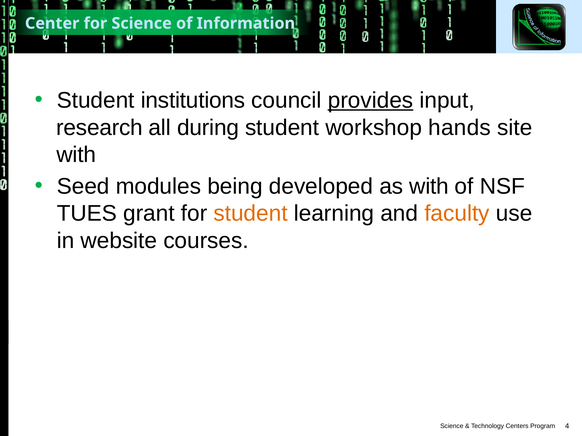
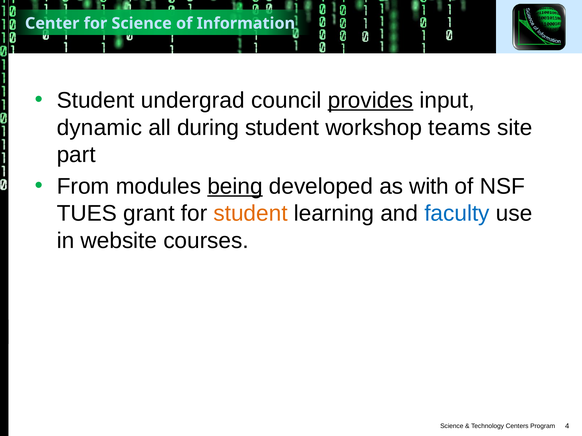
institutions: institutions -> undergrad
research: research -> dynamic
hands: hands -> teams
with at (76, 155): with -> part
Seed: Seed -> From
being underline: none -> present
faculty colour: orange -> blue
